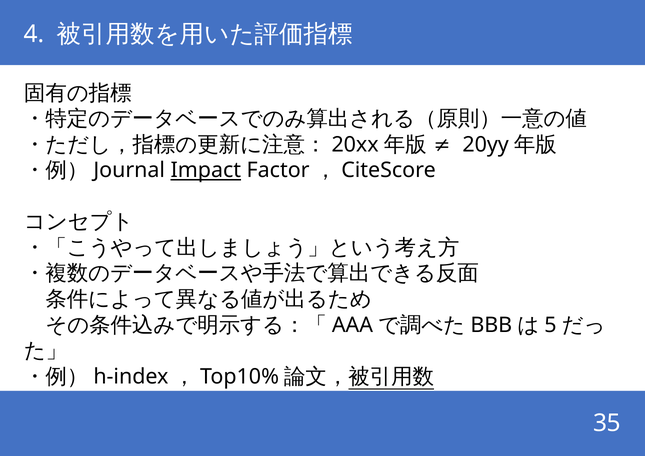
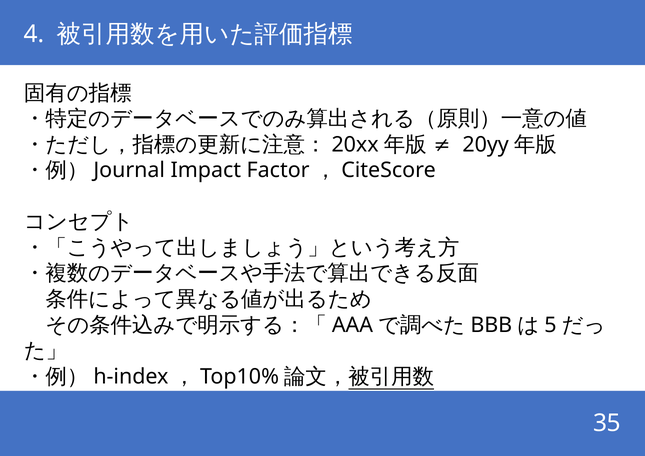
Impact underline: present -> none
